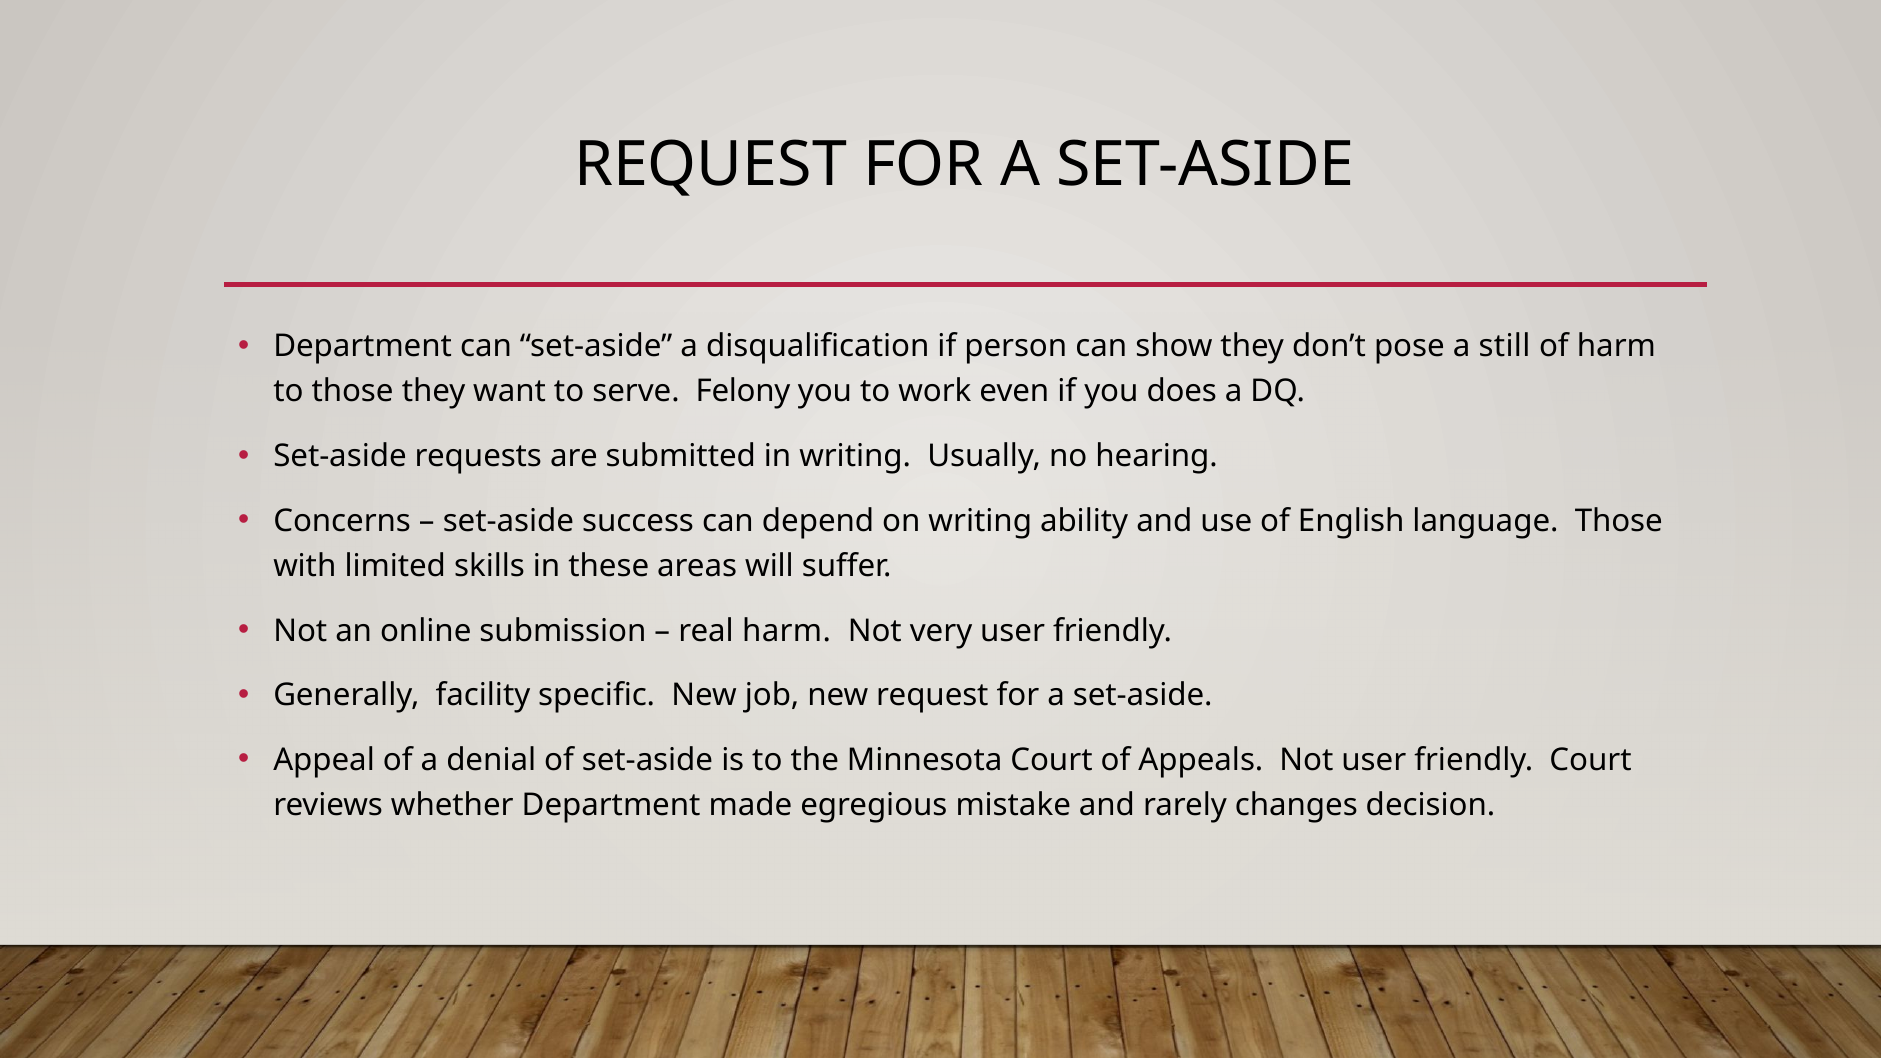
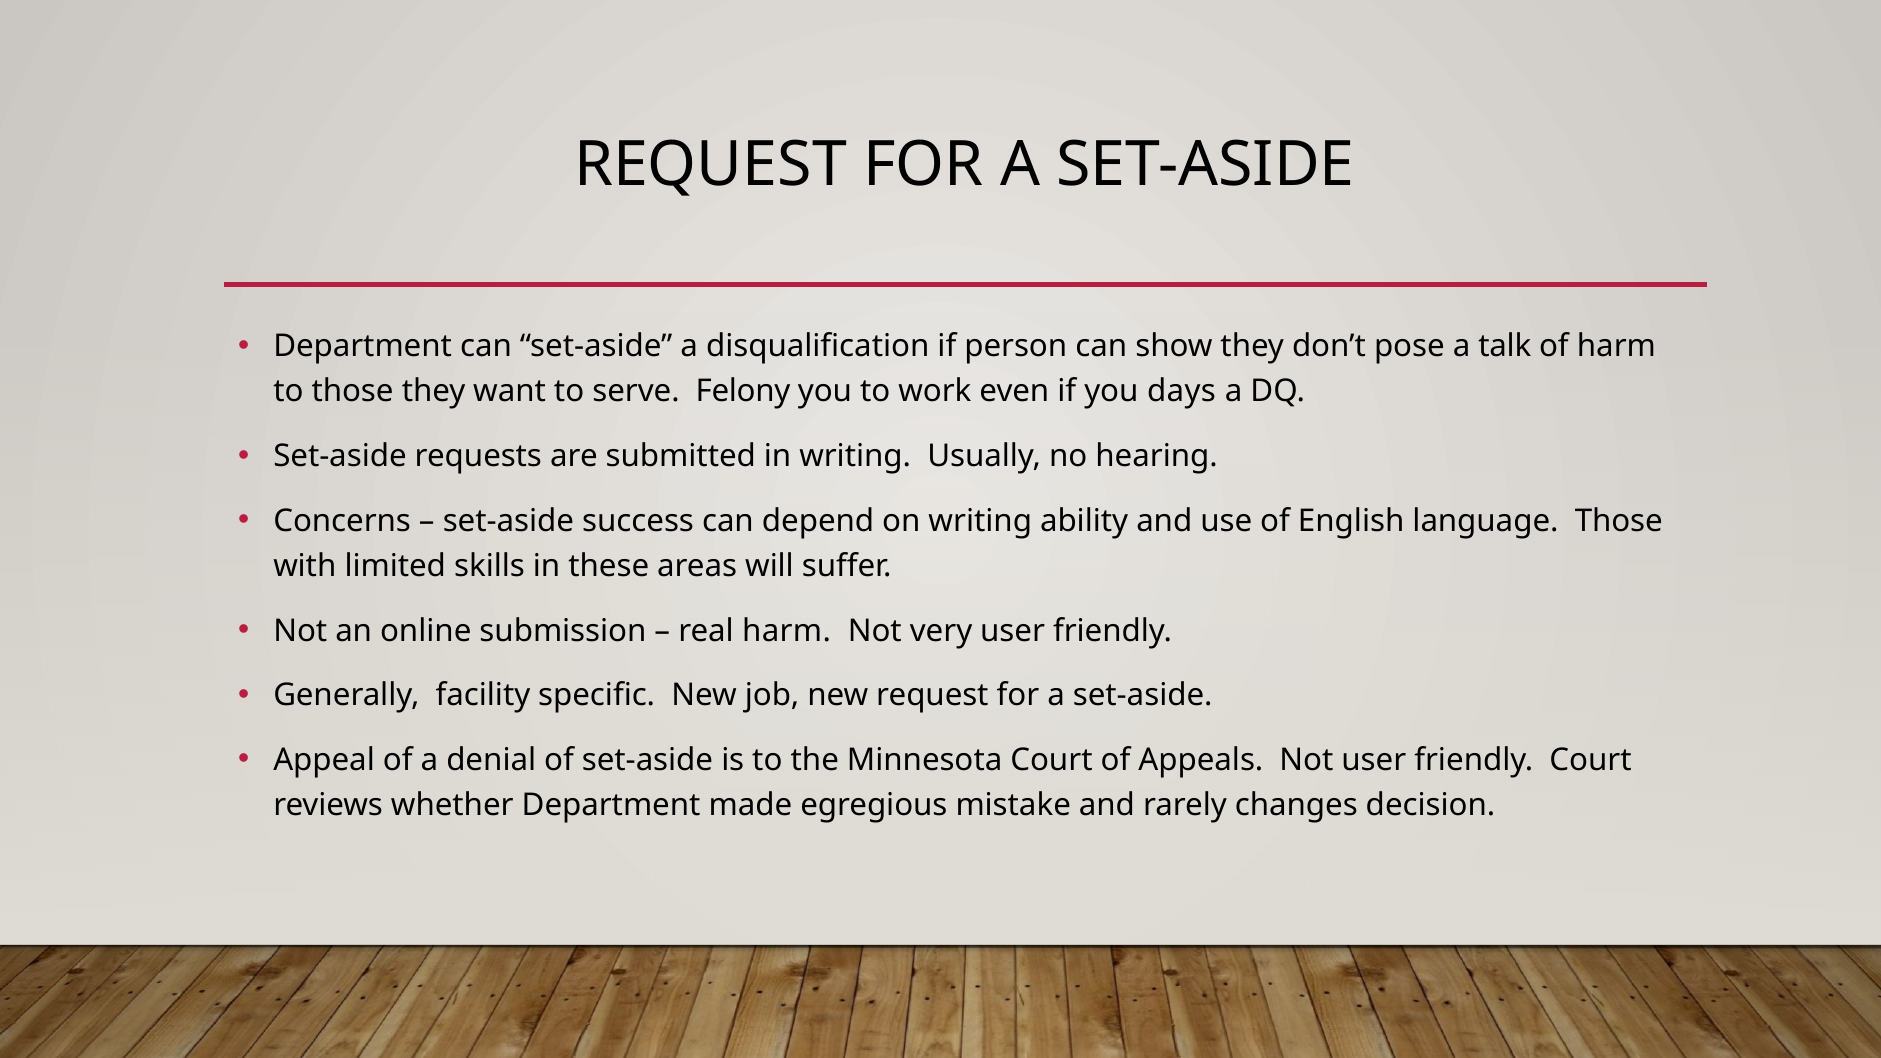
still: still -> talk
does: does -> days
